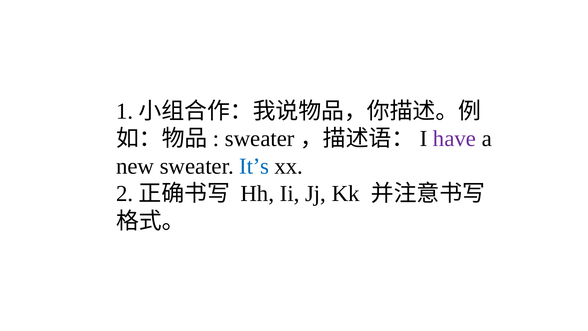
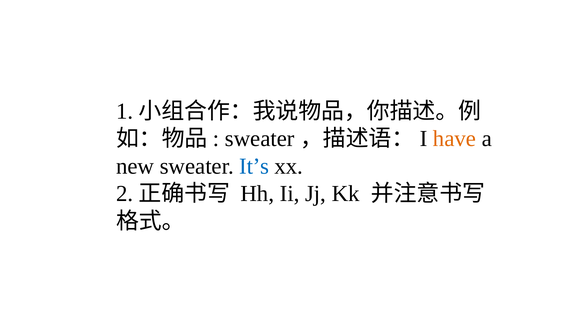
have colour: purple -> orange
